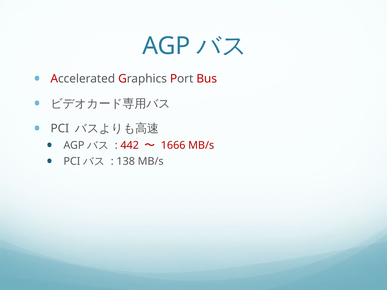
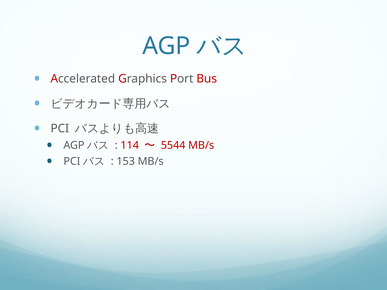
442: 442 -> 114
1666: 1666 -> 5544
138: 138 -> 153
